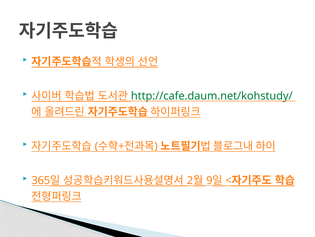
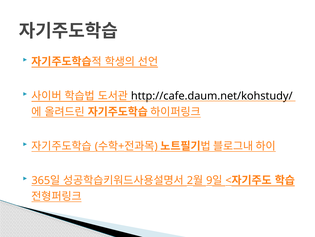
http://cafe.daum.net/kohstudy/ colour: green -> black
